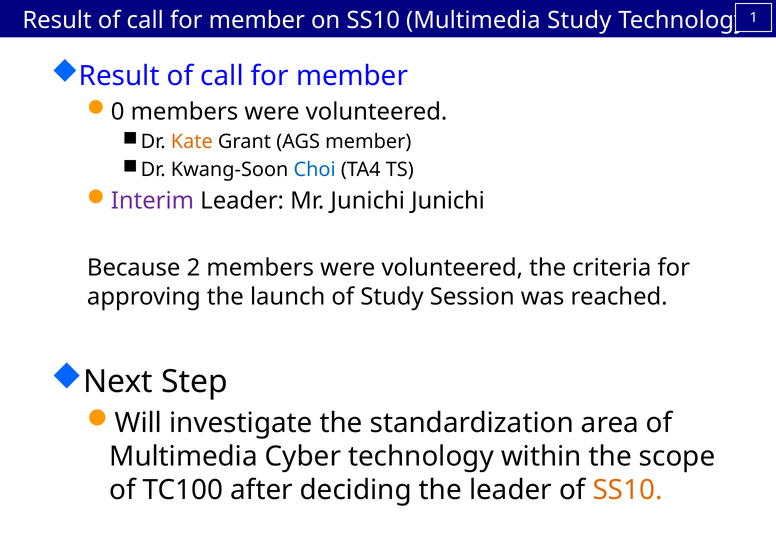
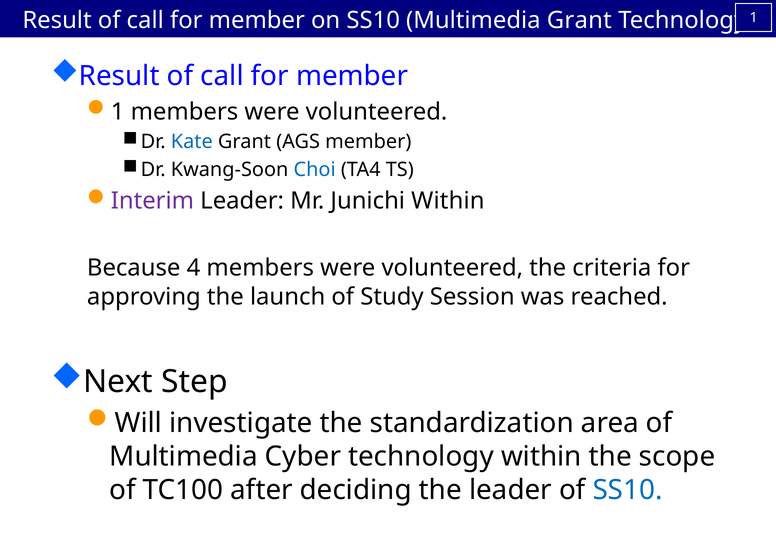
Multimedia Study: Study -> Grant
0: 0 -> 1
Kate colour: orange -> blue
Junichi Junichi: Junichi -> Within
2: 2 -> 4
SS10 at (628, 489) colour: orange -> blue
